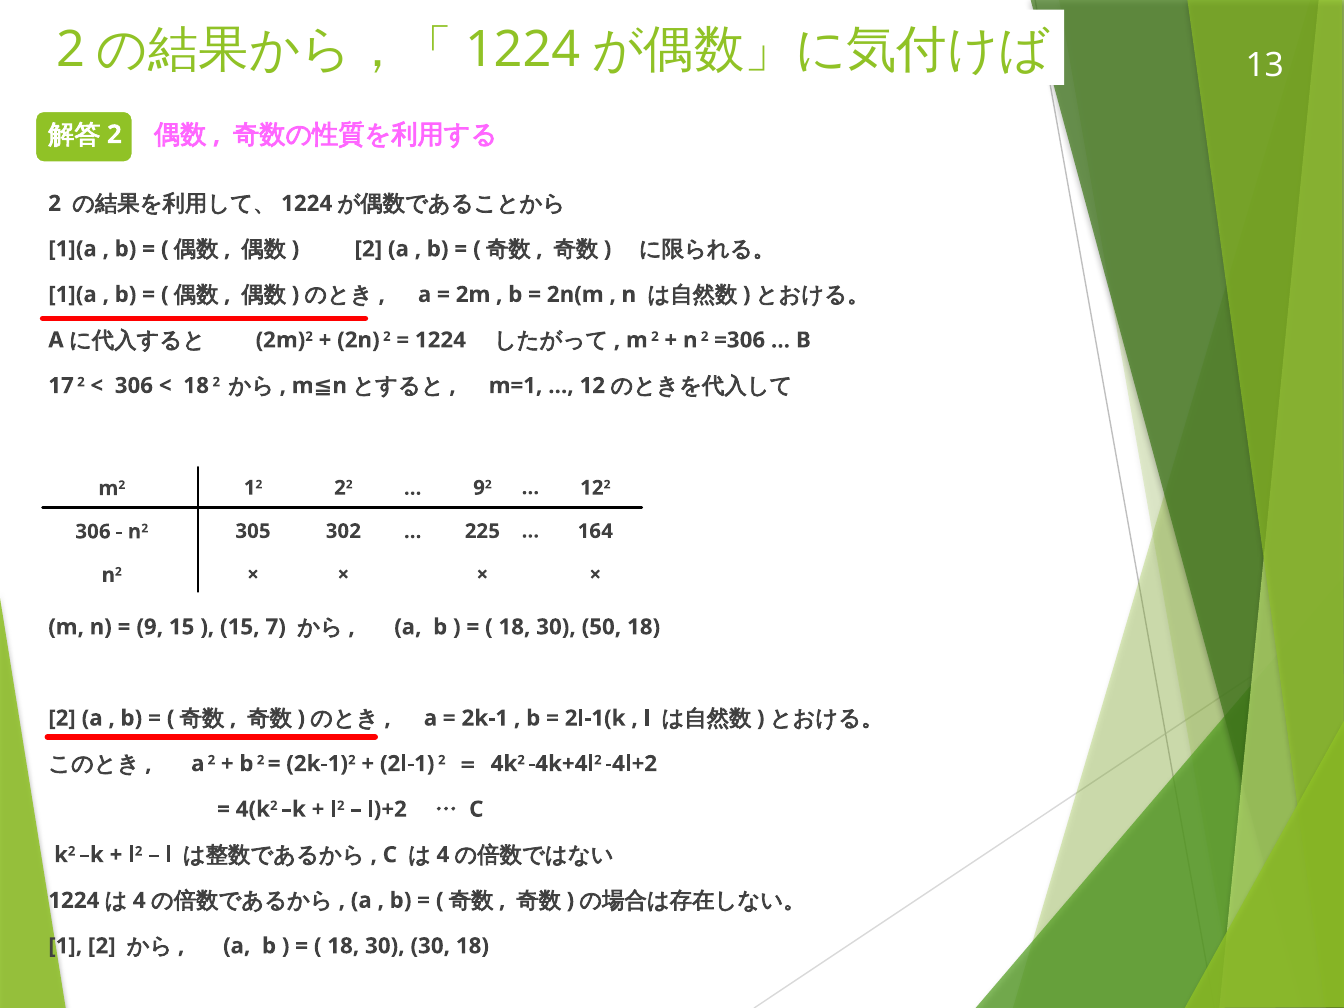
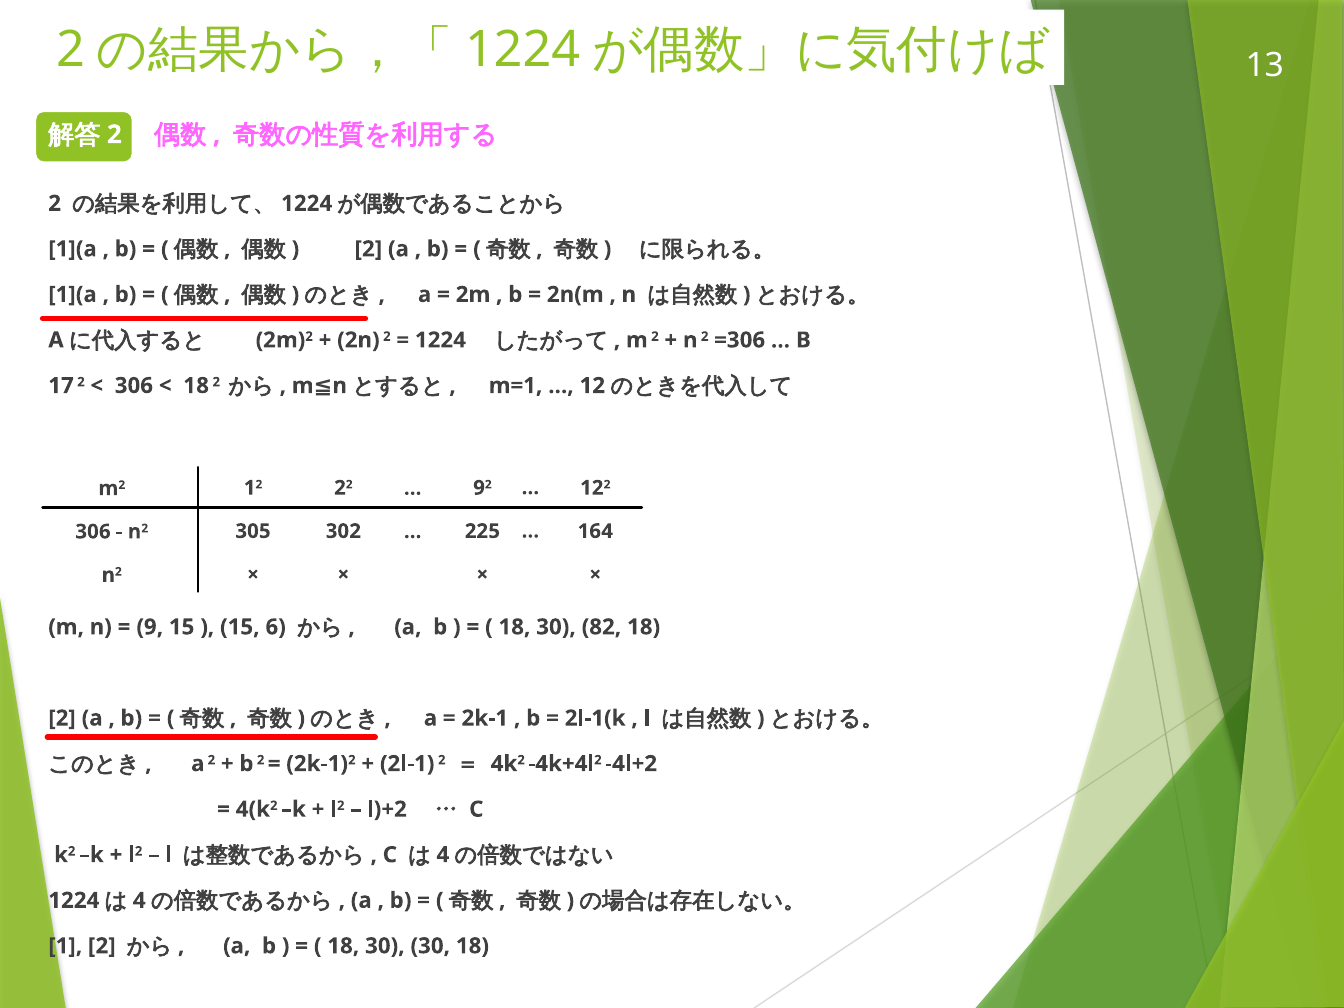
7: 7 -> 6
50: 50 -> 82
